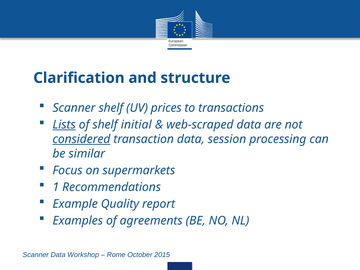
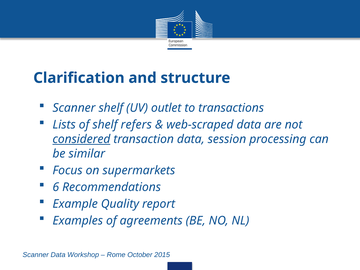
prices: prices -> outlet
Lists underline: present -> none
initial: initial -> refers
1: 1 -> 6
